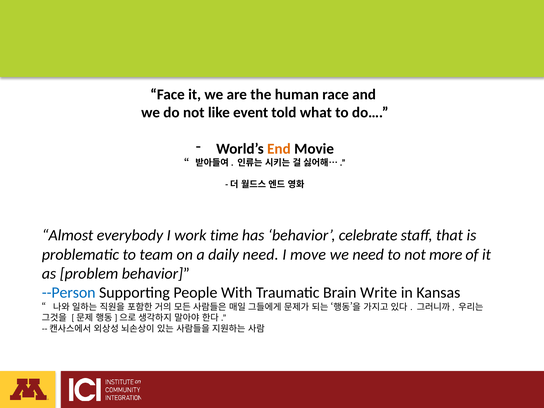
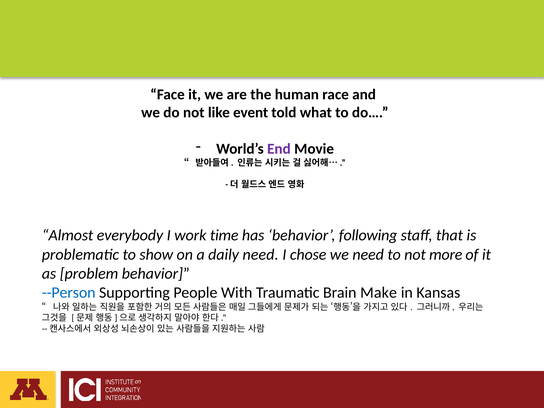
End colour: orange -> purple
celebrate: celebrate -> following
team: team -> show
move: move -> chose
Write: Write -> Make
